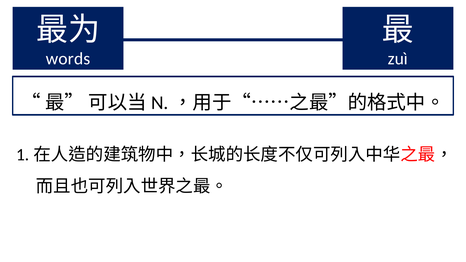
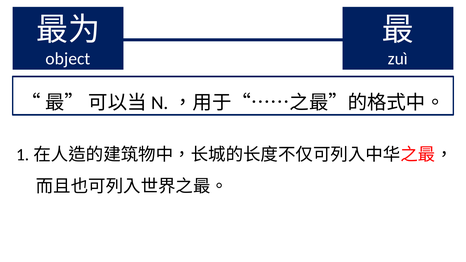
words: words -> object
